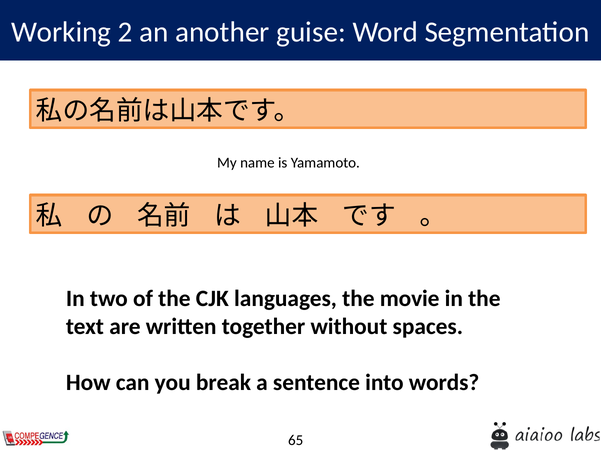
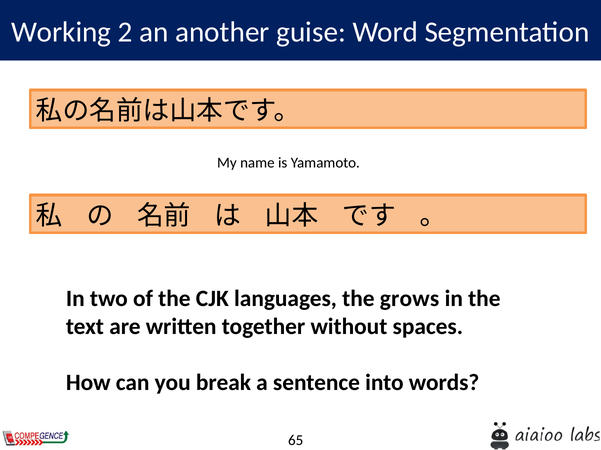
movie: movie -> grows
